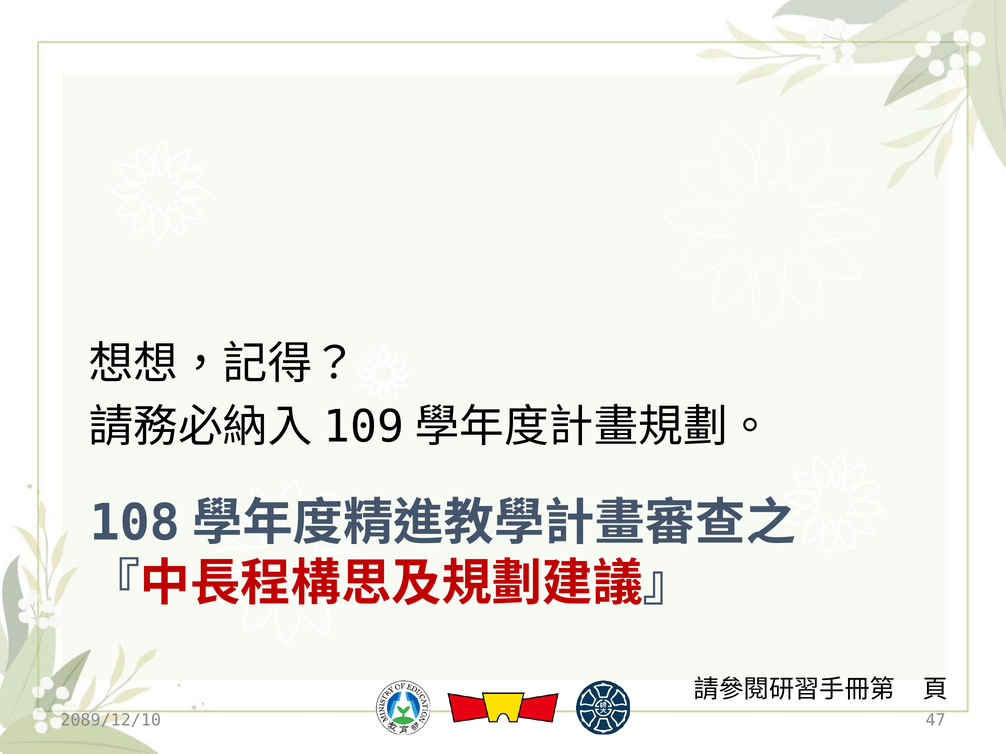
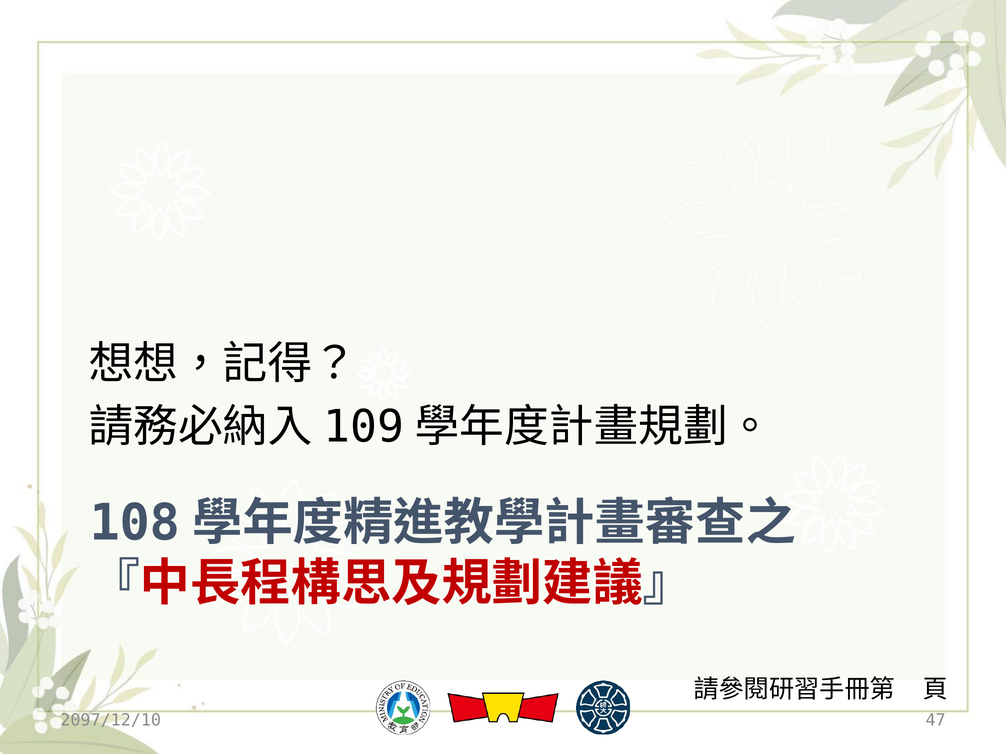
2089/12/10: 2089/12/10 -> 2097/12/10
